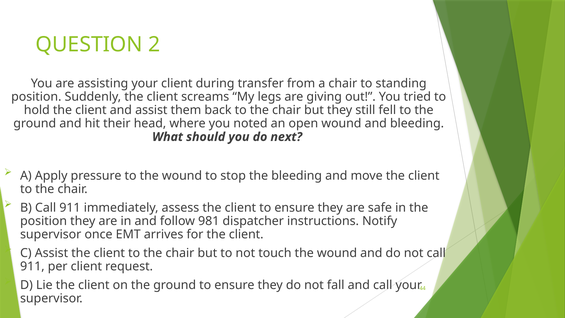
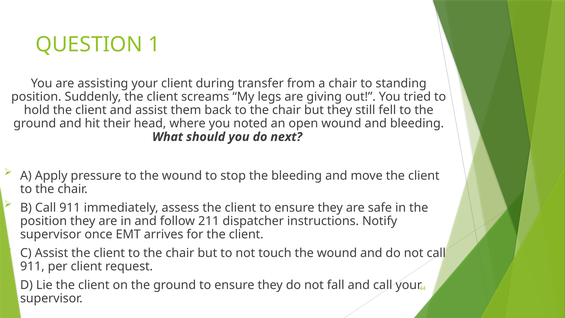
2: 2 -> 1
981: 981 -> 211
